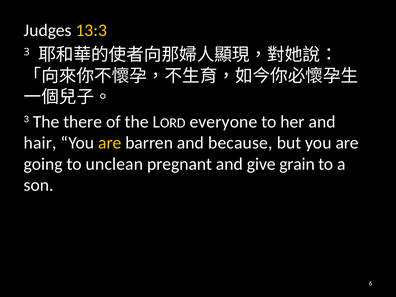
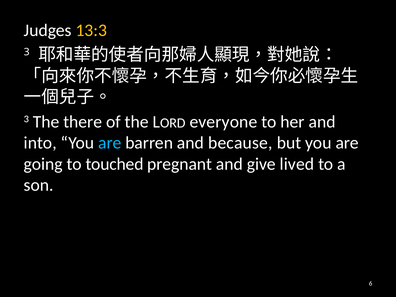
hair: hair -> into
are at (110, 143) colour: yellow -> light blue
unclean: unclean -> touched
grain: grain -> lived
